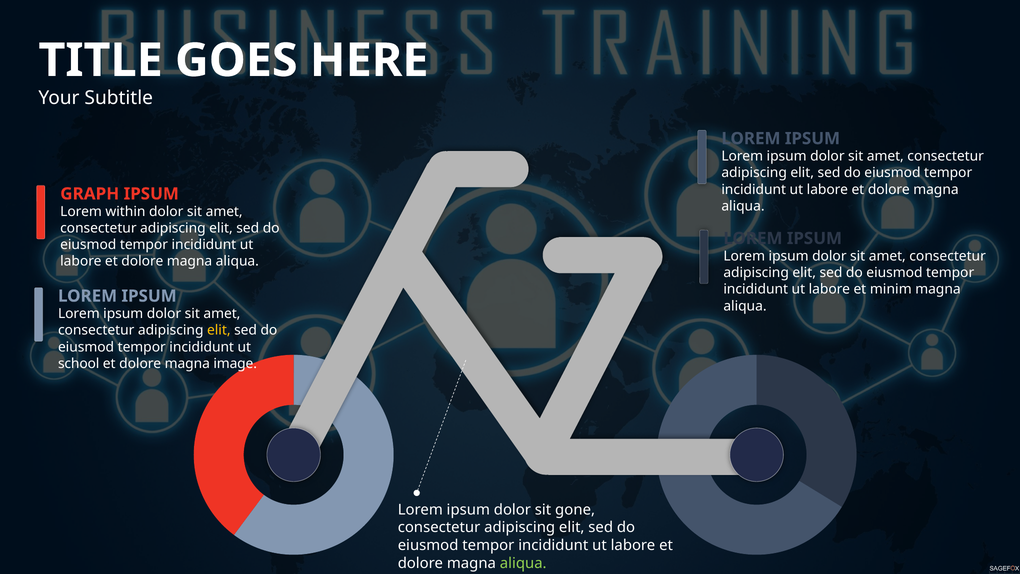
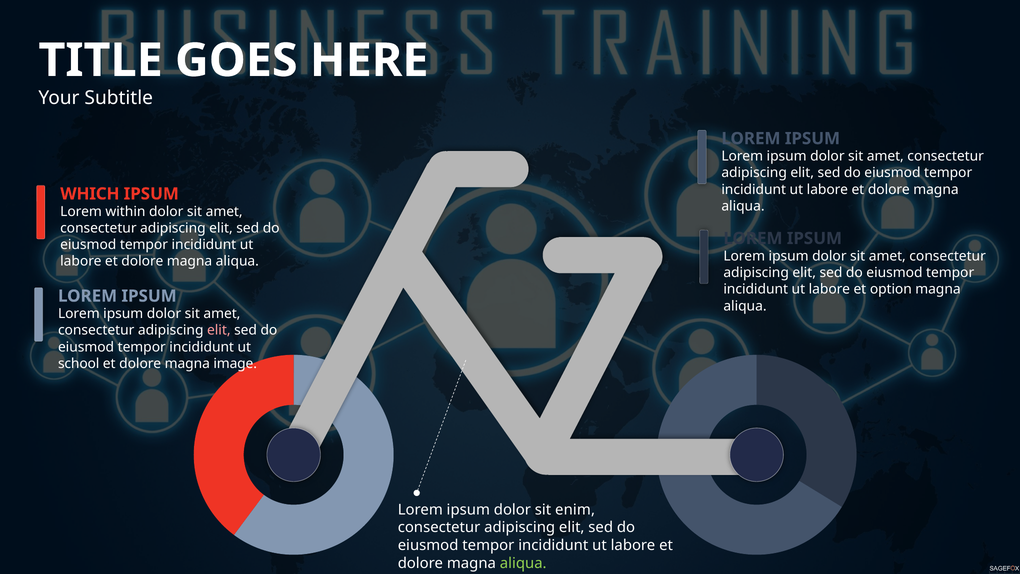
GRAPH: GRAPH -> WHICH
minim: minim -> option
elit at (219, 330) colour: yellow -> pink
gone: gone -> enim
